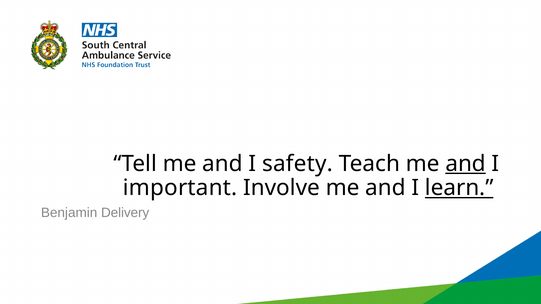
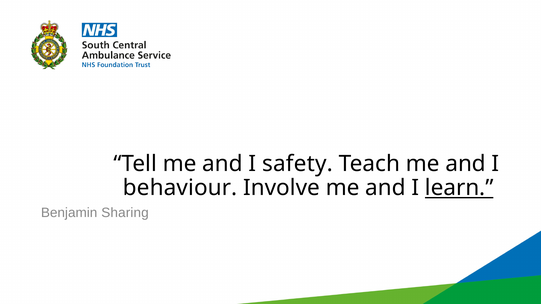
and at (466, 164) underline: present -> none
important: important -> behaviour
Delivery: Delivery -> Sharing
